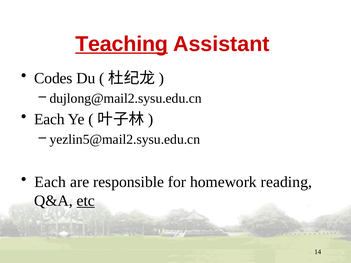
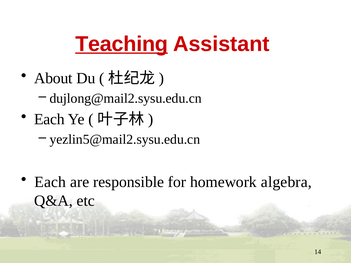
Codes: Codes -> About
reading: reading -> algebra
etc underline: present -> none
